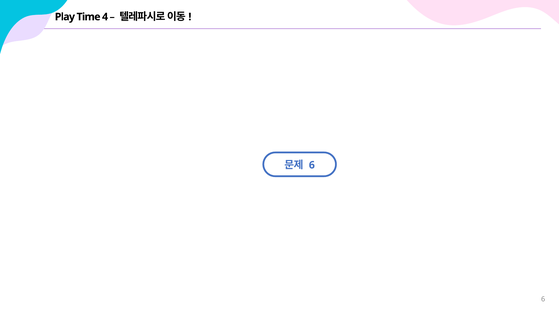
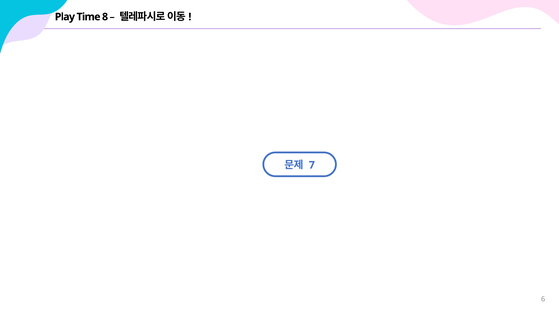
4: 4 -> 8
6 at (312, 165): 6 -> 7
